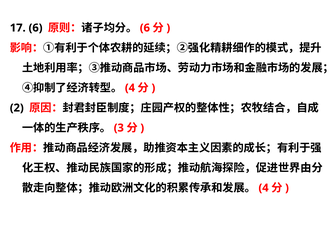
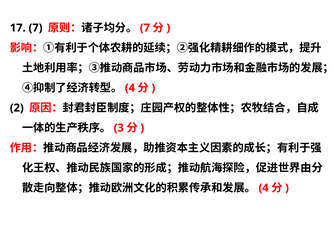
17 6: 6 -> 7
6 at (145, 28): 6 -> 7
